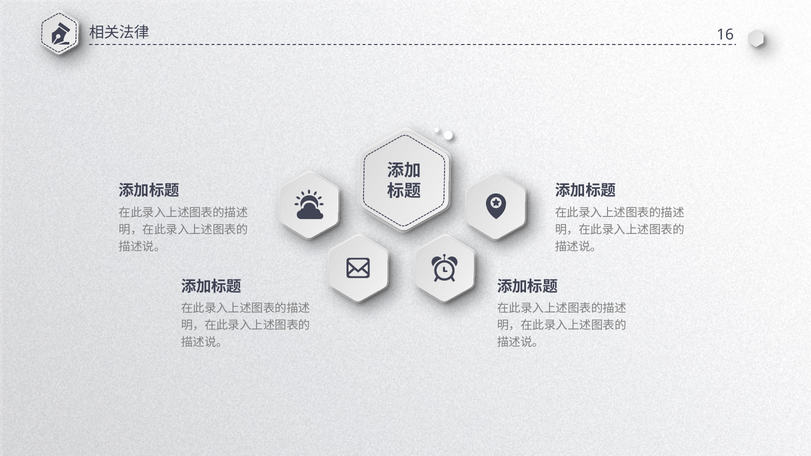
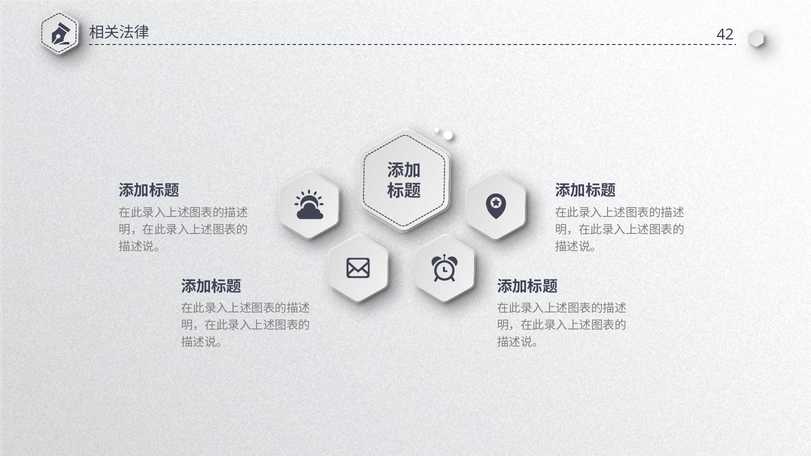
16: 16 -> 42
